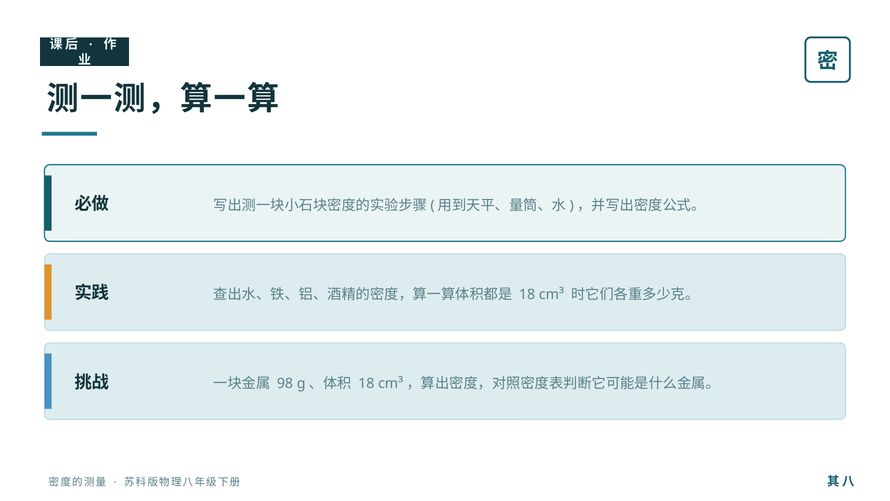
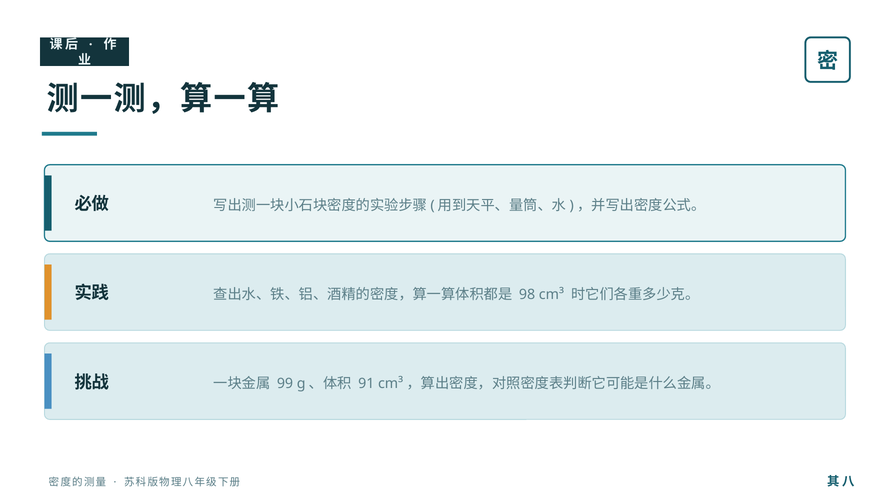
18 at (527, 294): 18 -> 98
98: 98 -> 99
18 at (366, 383): 18 -> 91
